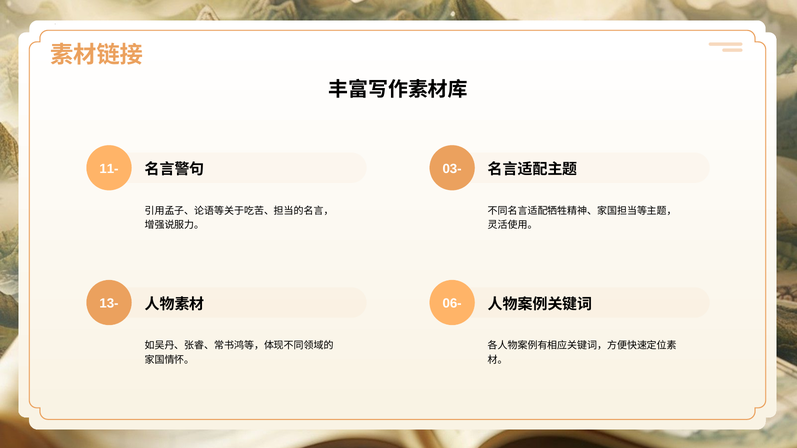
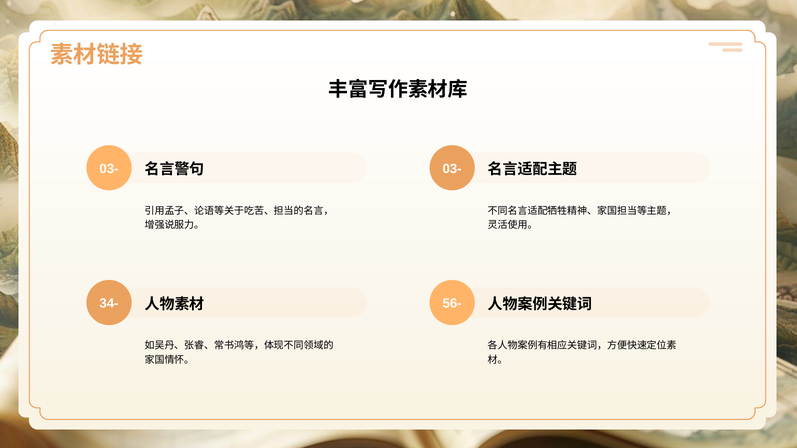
11- at (109, 169): 11- -> 03-
13-: 13- -> 34-
06-: 06- -> 56-
